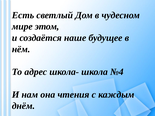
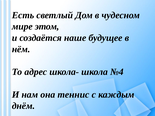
чтения: чтения -> теннис
